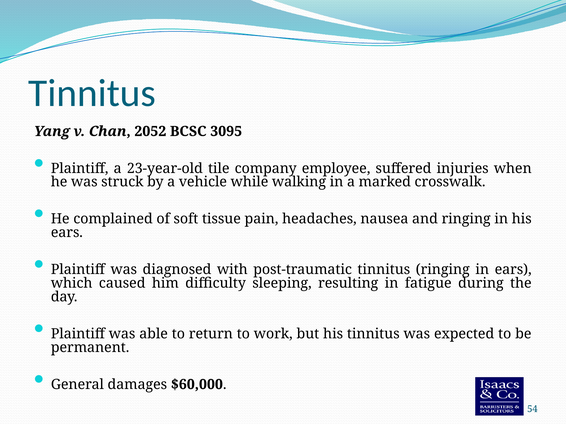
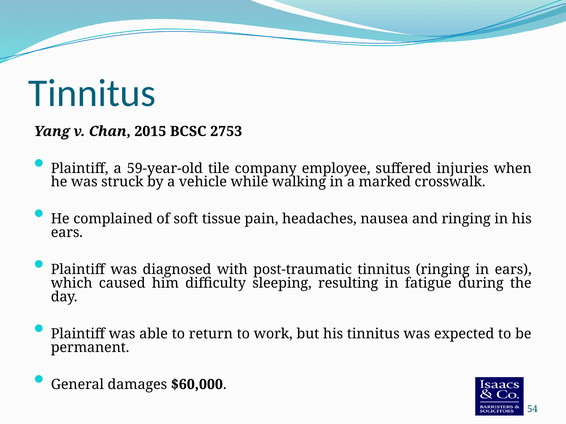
2052: 2052 -> 2015
3095: 3095 -> 2753
23-year-old: 23-year-old -> 59-year-old
